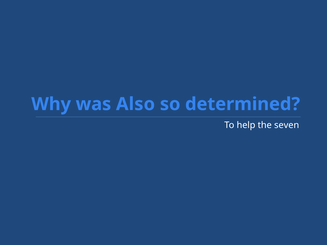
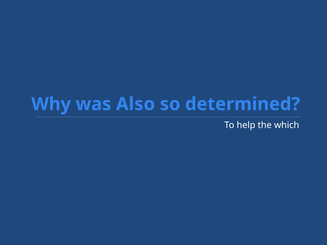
seven: seven -> which
